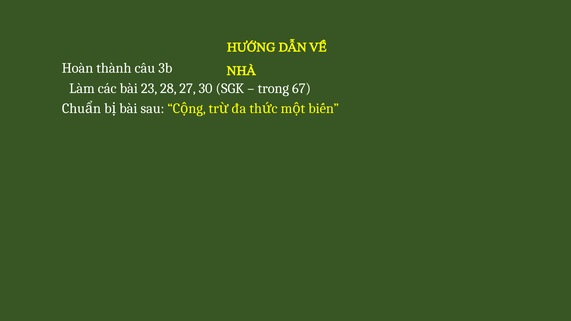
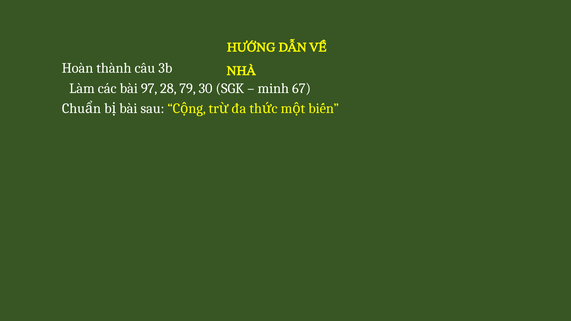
23: 23 -> 97
27: 27 -> 79
trong: trong -> minh
